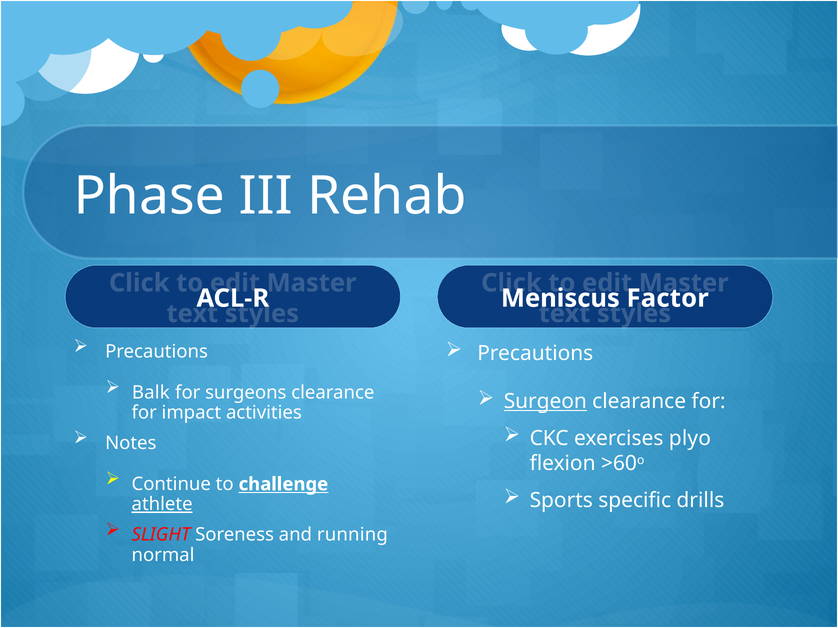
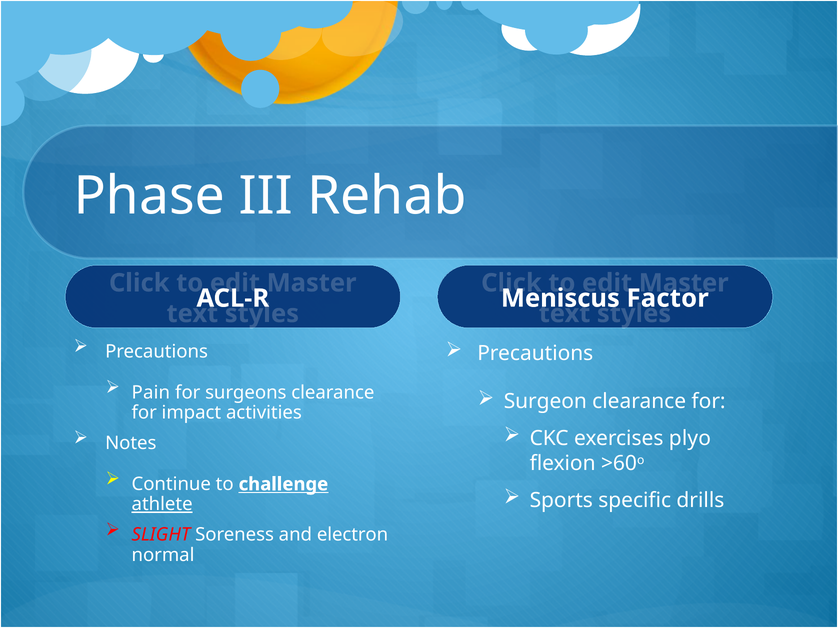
Balk: Balk -> Pain
Surgeon underline: present -> none
running: running -> electron
